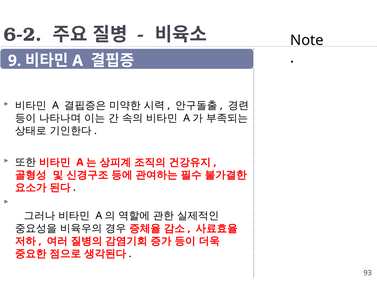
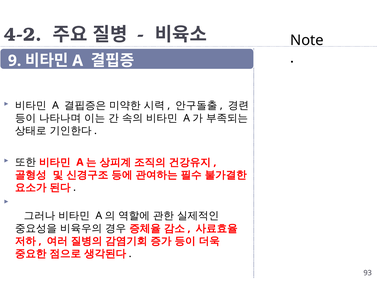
6-2: 6-2 -> 4-2
